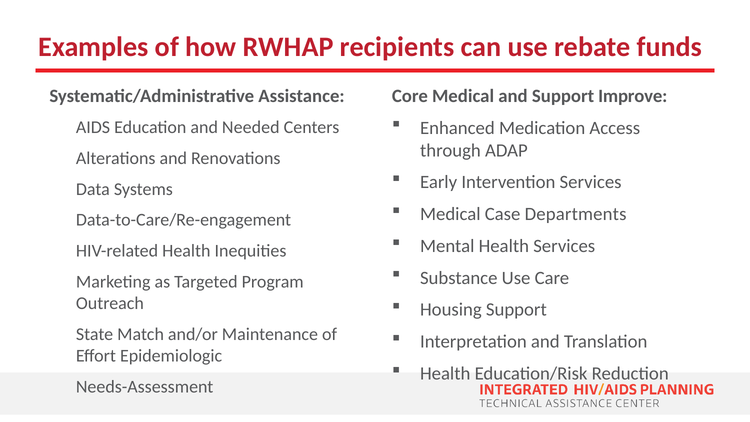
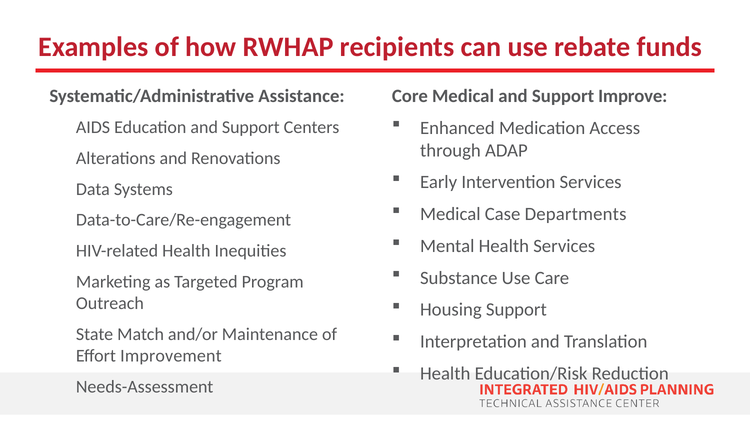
Education and Needed: Needed -> Support
Epidemiologic: Epidemiologic -> Improvement
